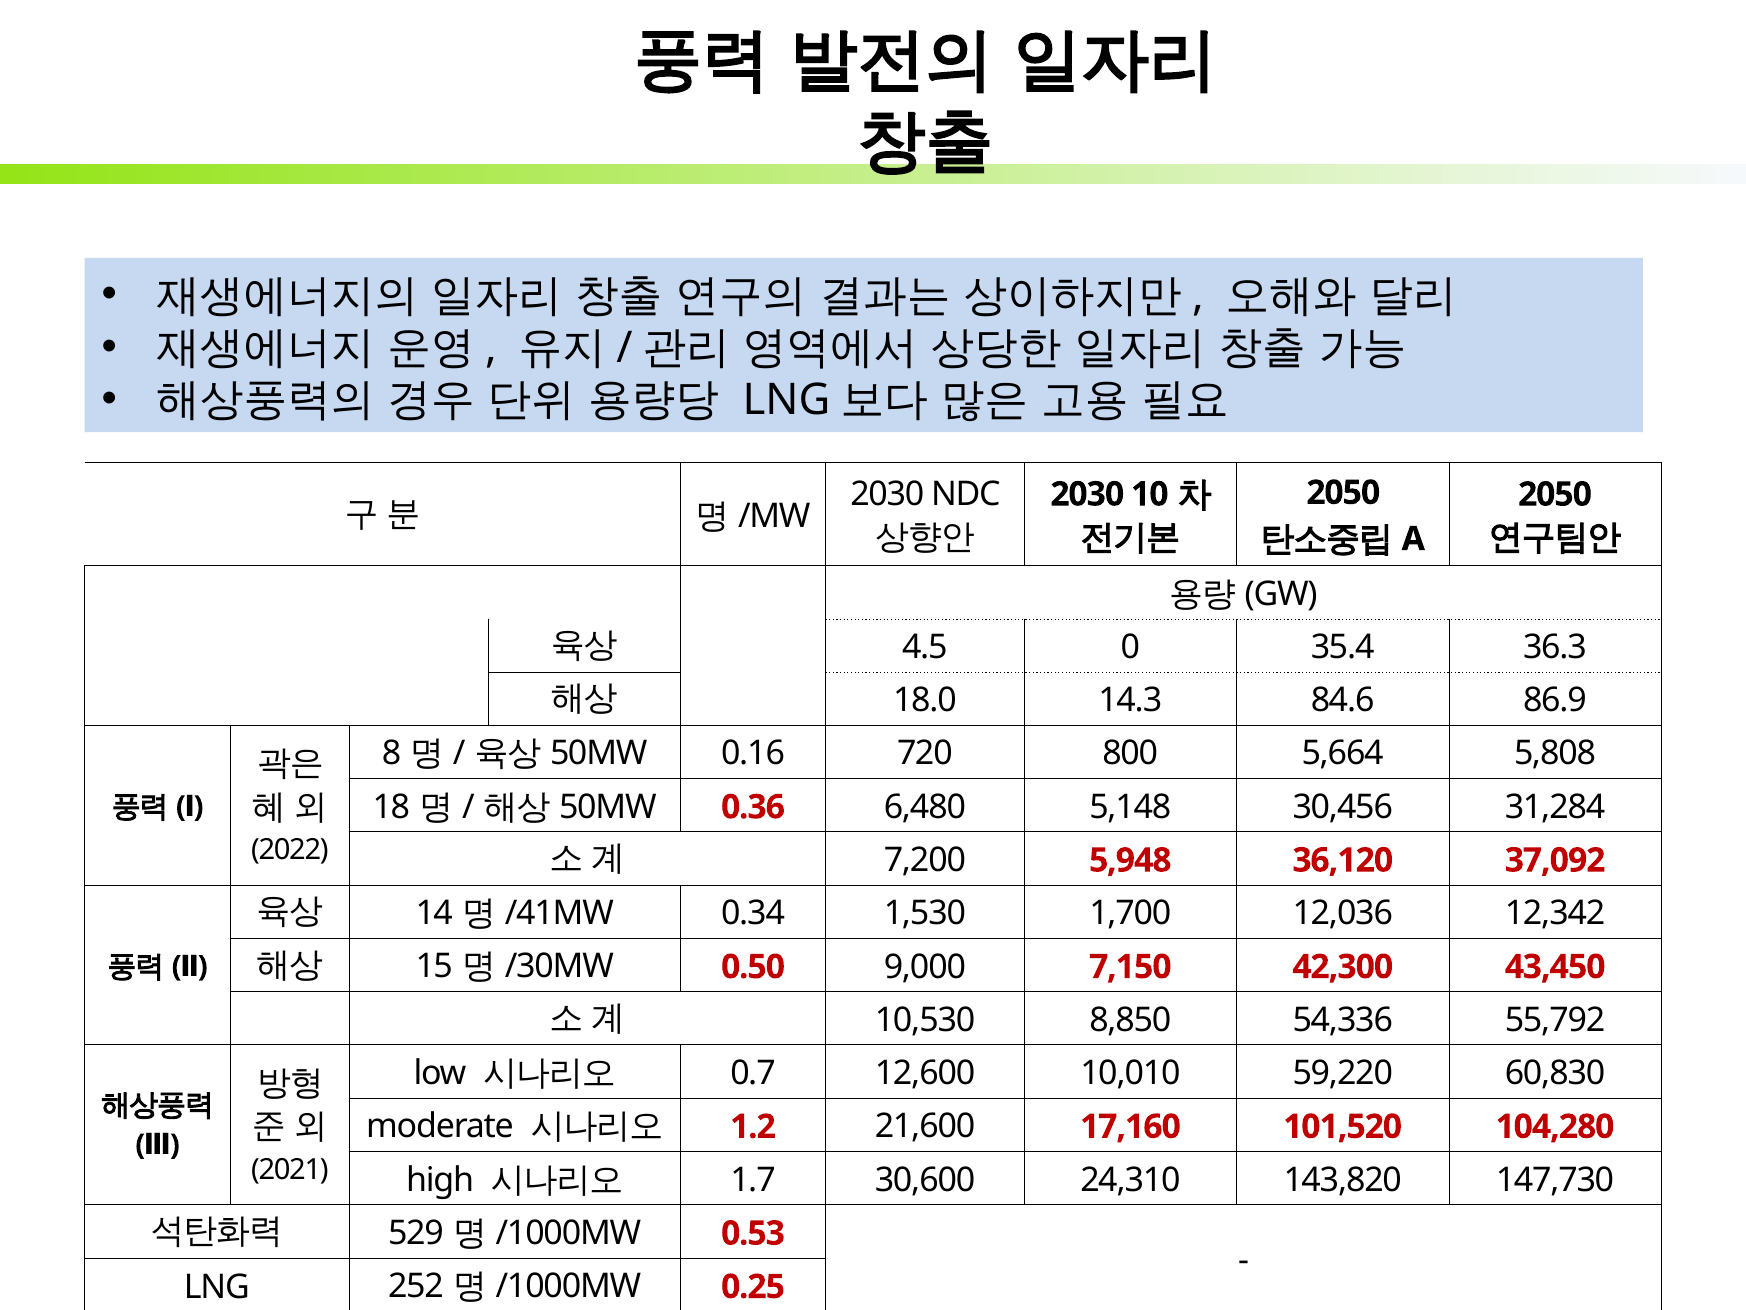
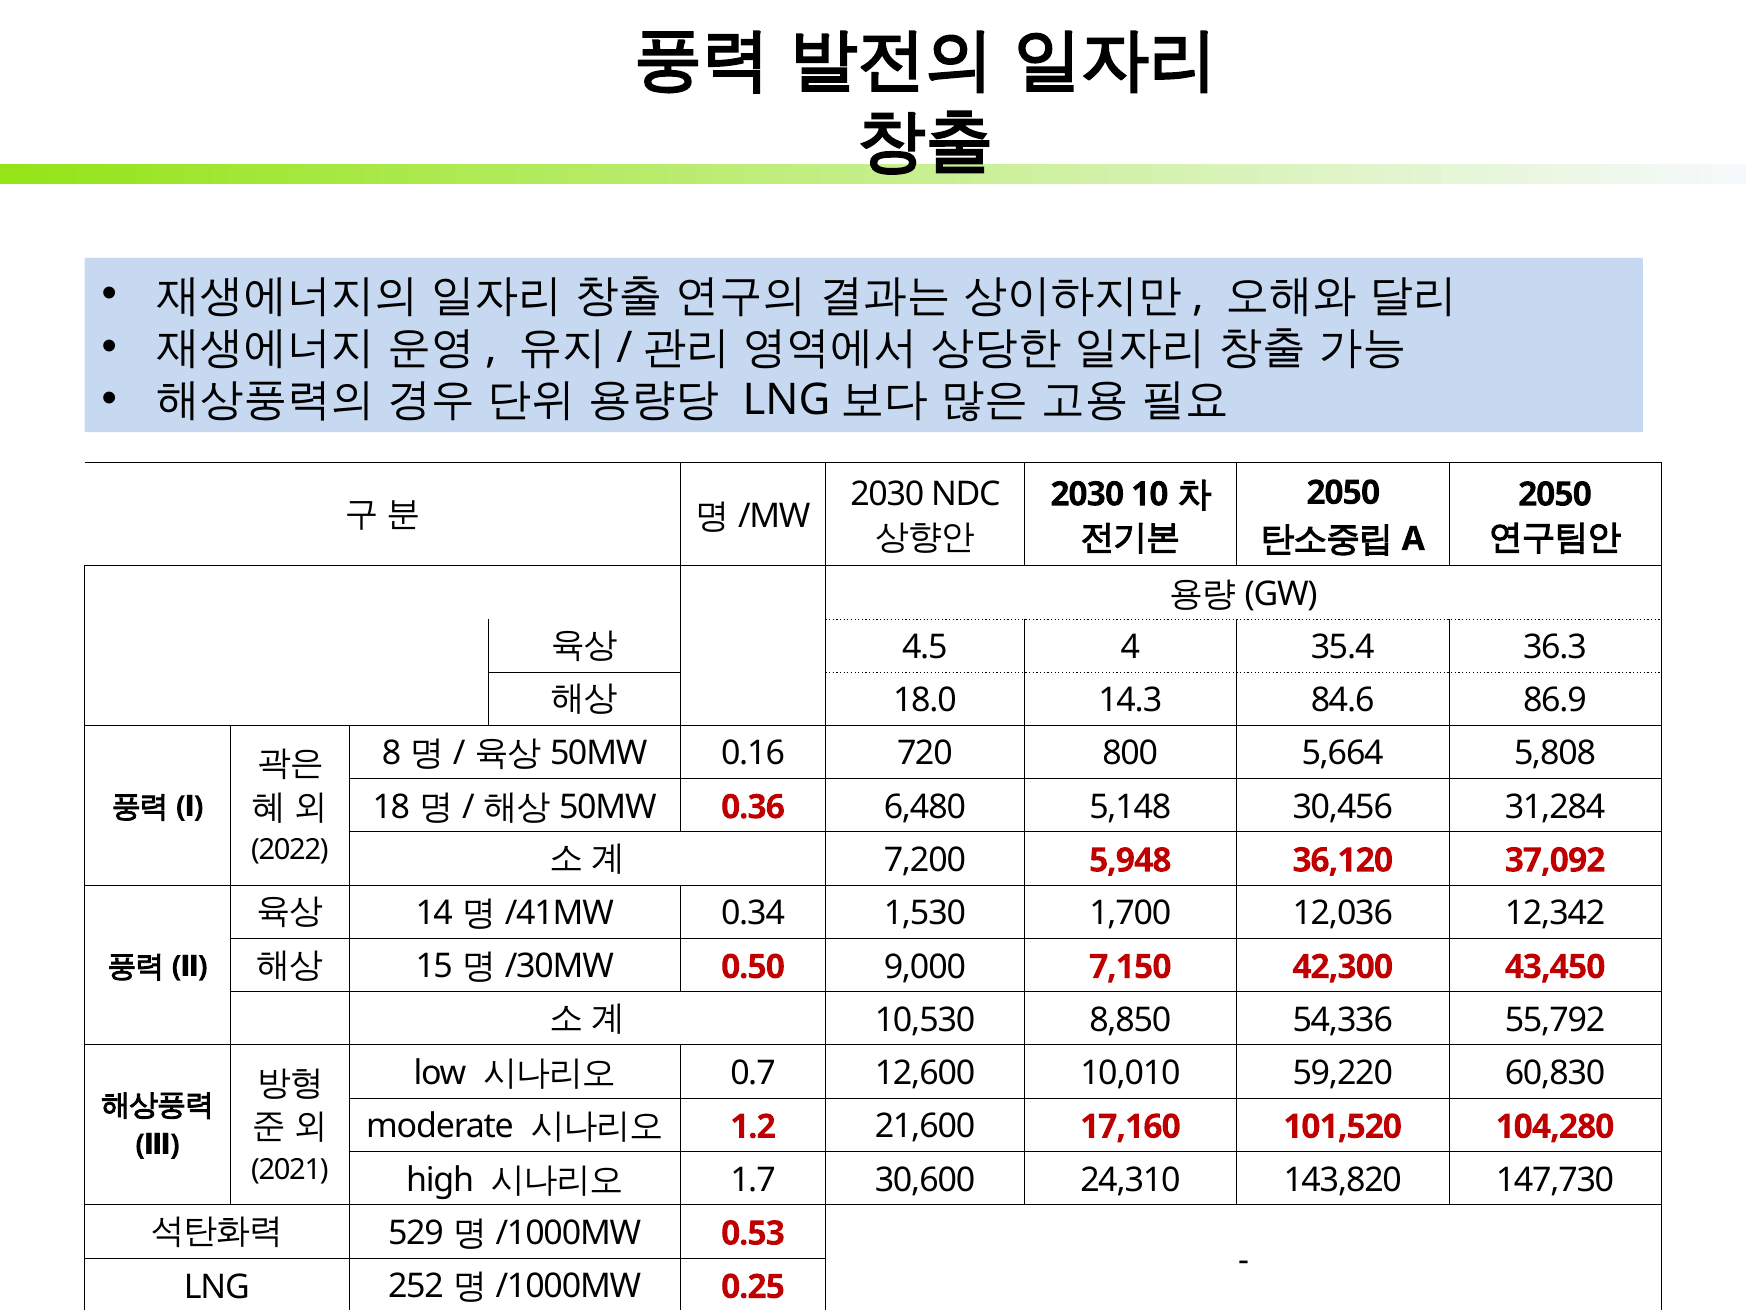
0: 0 -> 4
